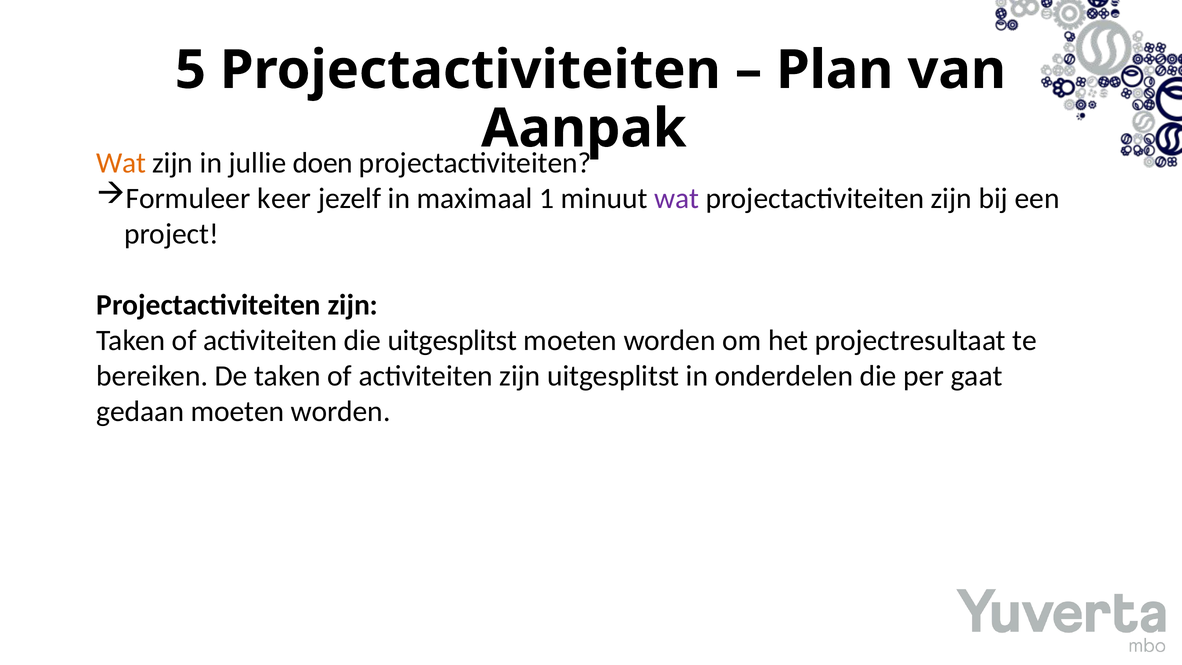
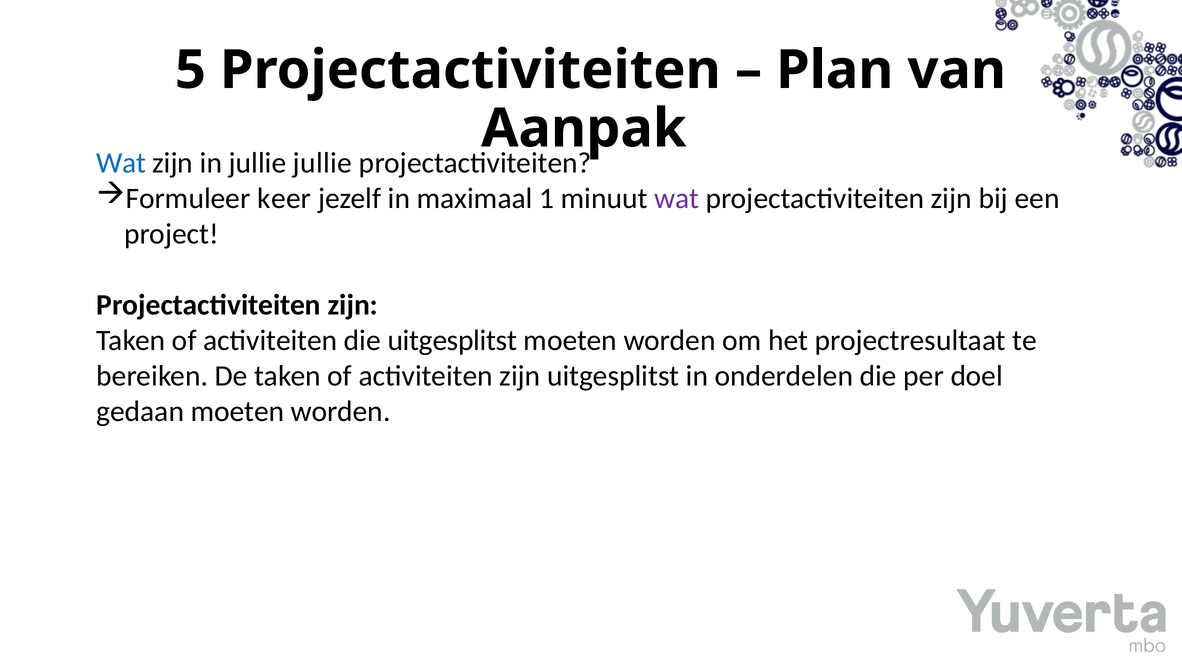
Wat at (121, 163) colour: orange -> blue
jullie doen: doen -> jullie
gaat: gaat -> doel
